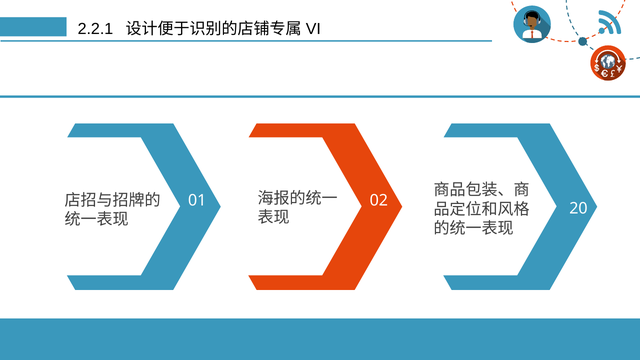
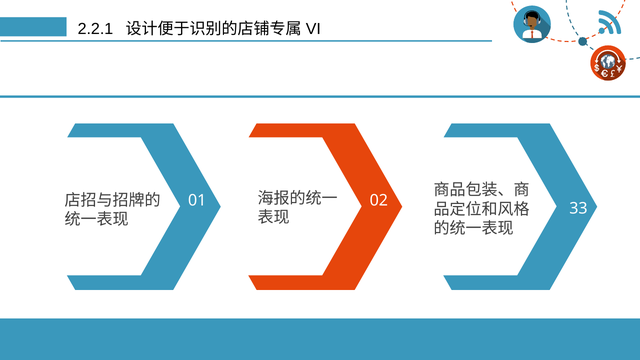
20: 20 -> 33
